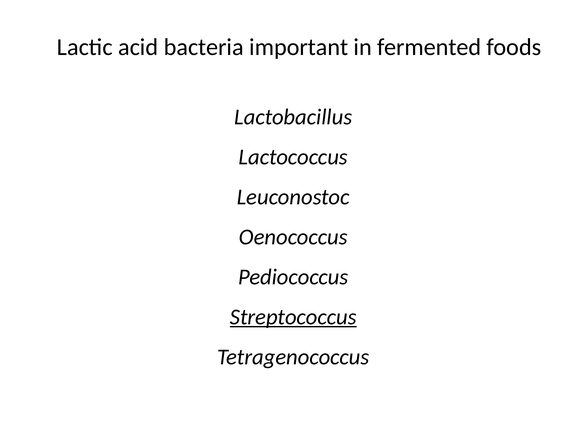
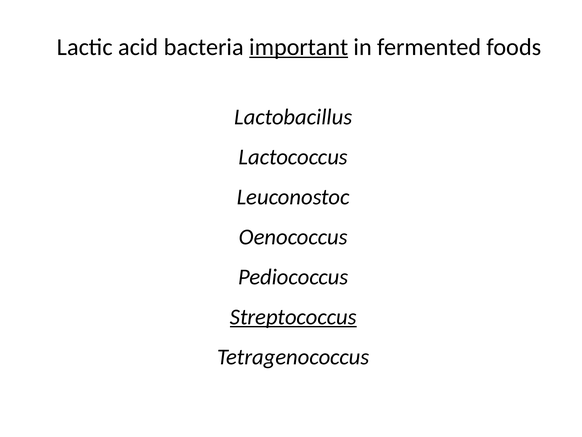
important underline: none -> present
